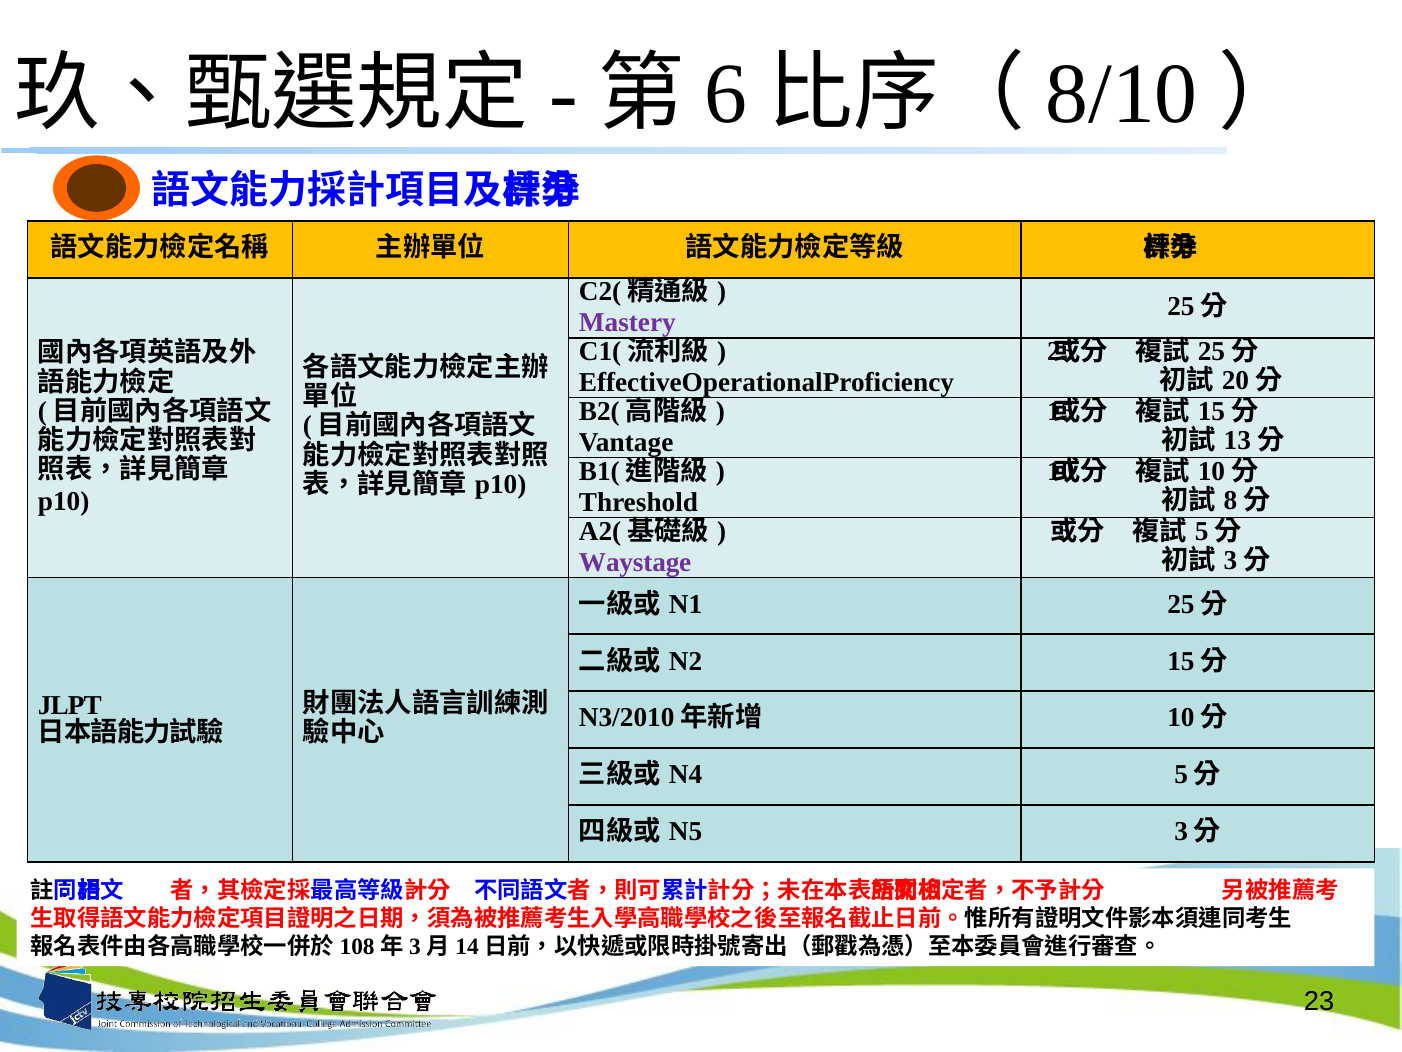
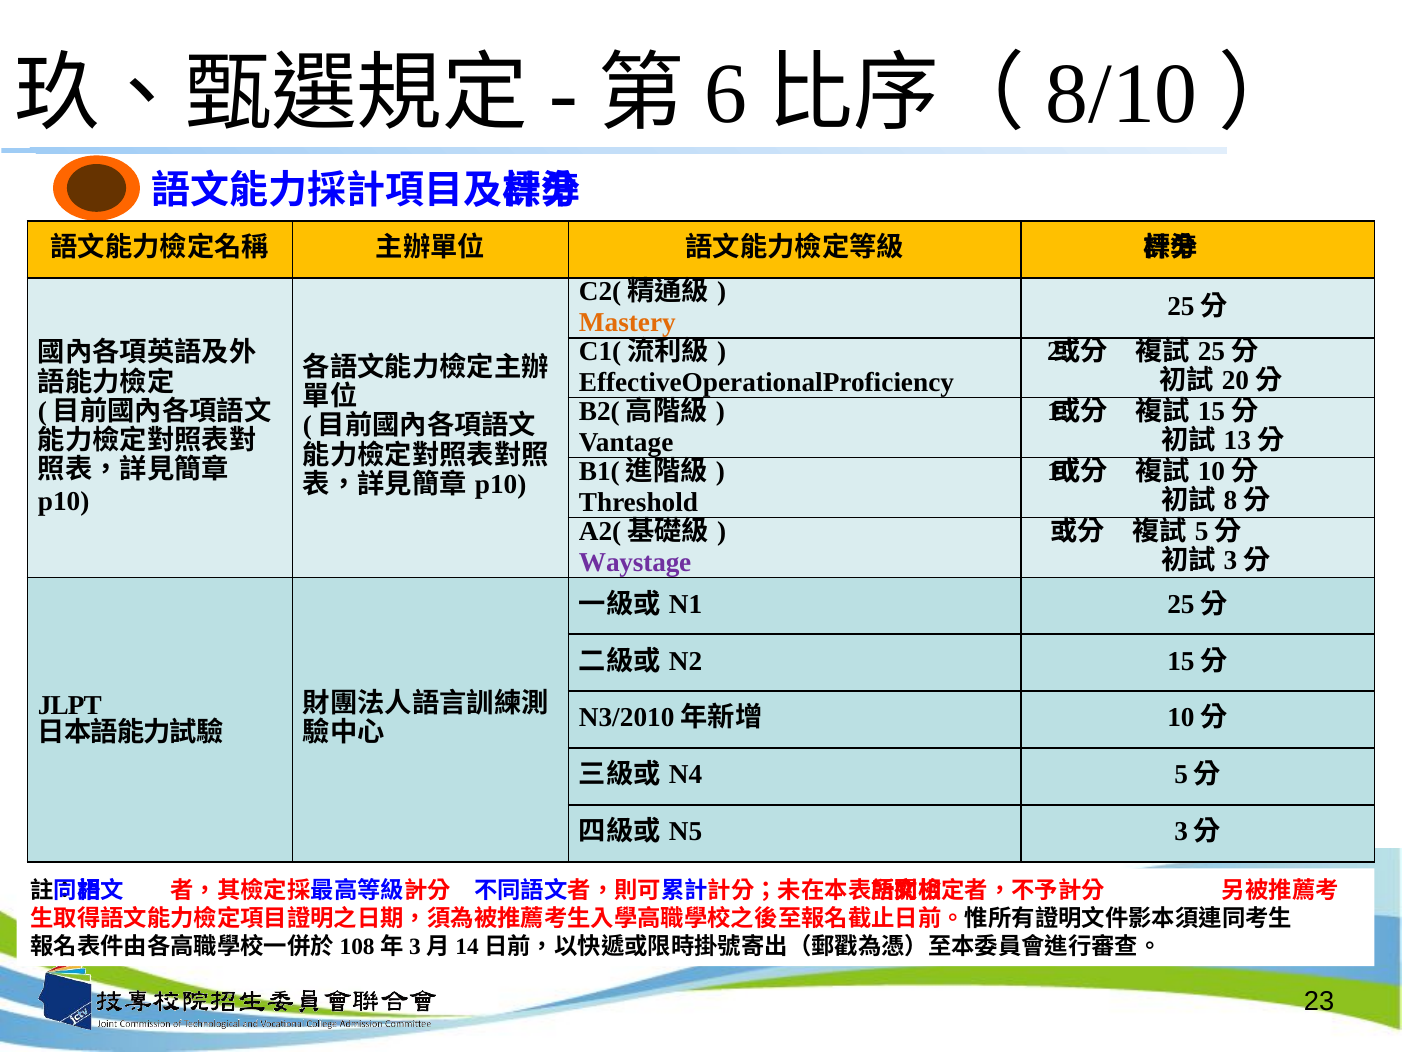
Mastery colour: purple -> orange
